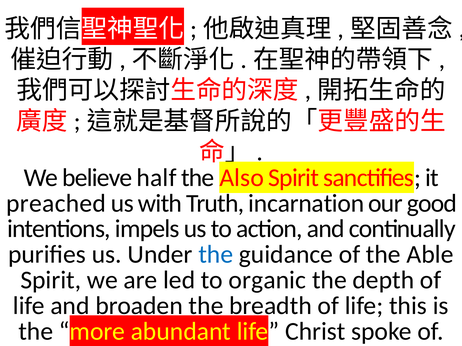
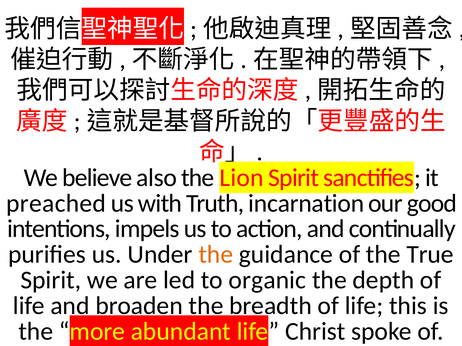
half: half -> also
Also: Also -> Lion
the at (216, 255) colour: blue -> orange
Able: Able -> True
